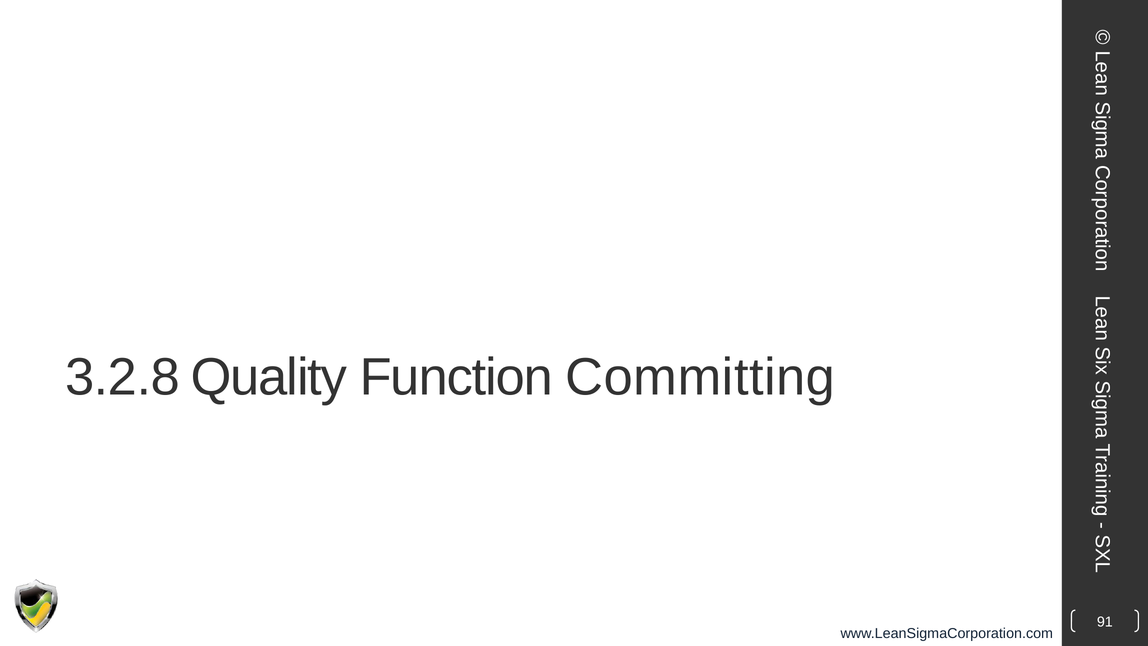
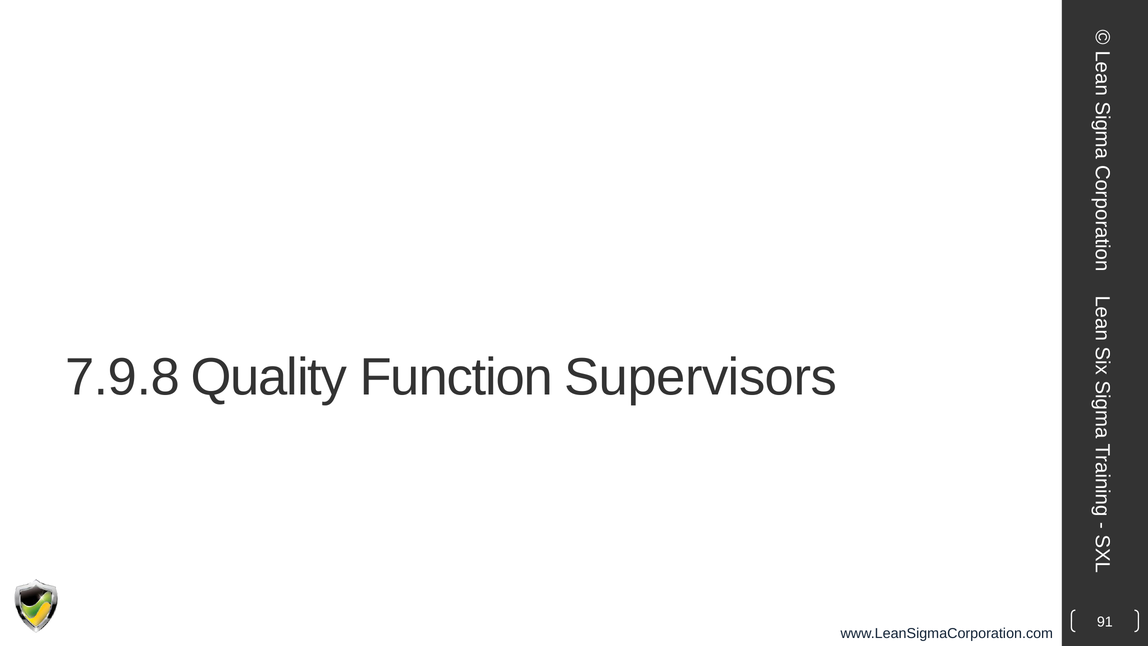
3.2.8: 3.2.8 -> 7.9.8
Committing: Committing -> Supervisors
